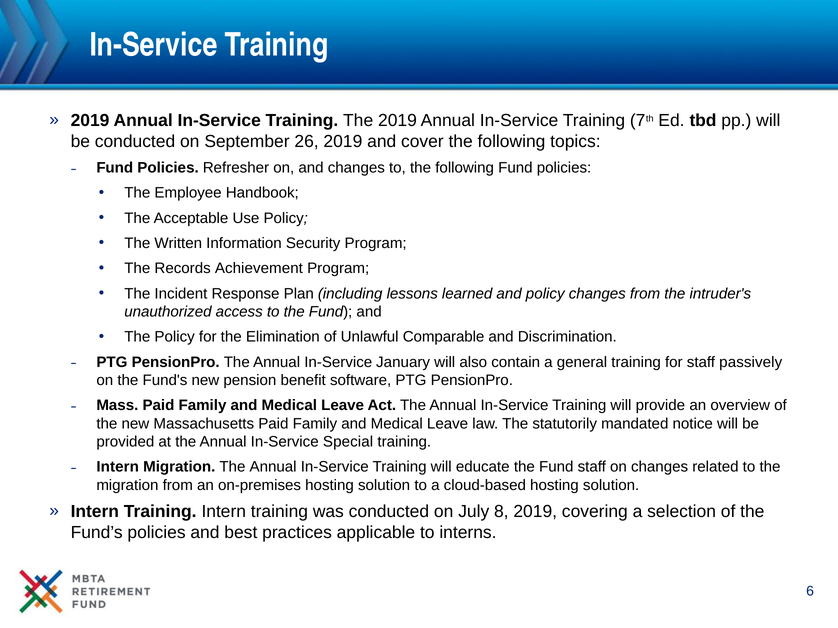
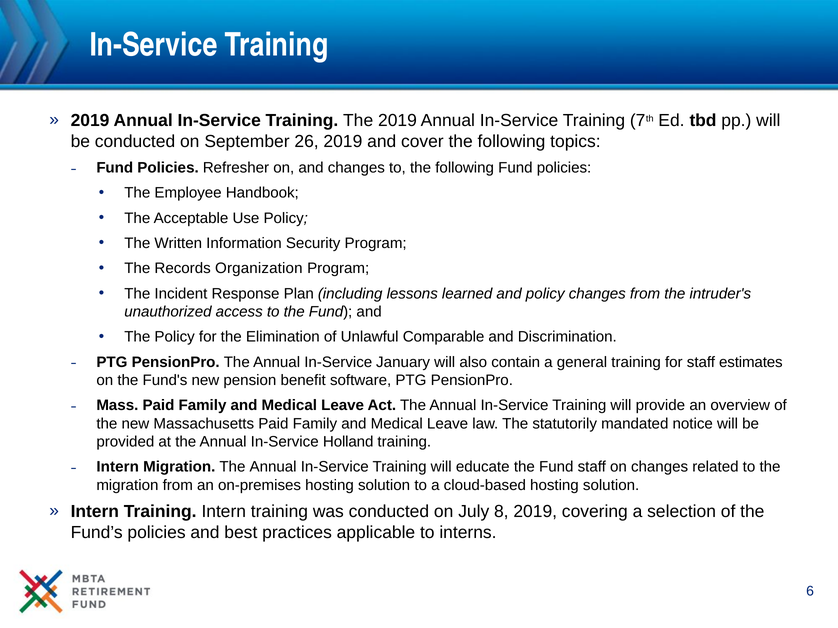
Achievement: Achievement -> Organization
passively: passively -> estimates
Special: Special -> Holland
